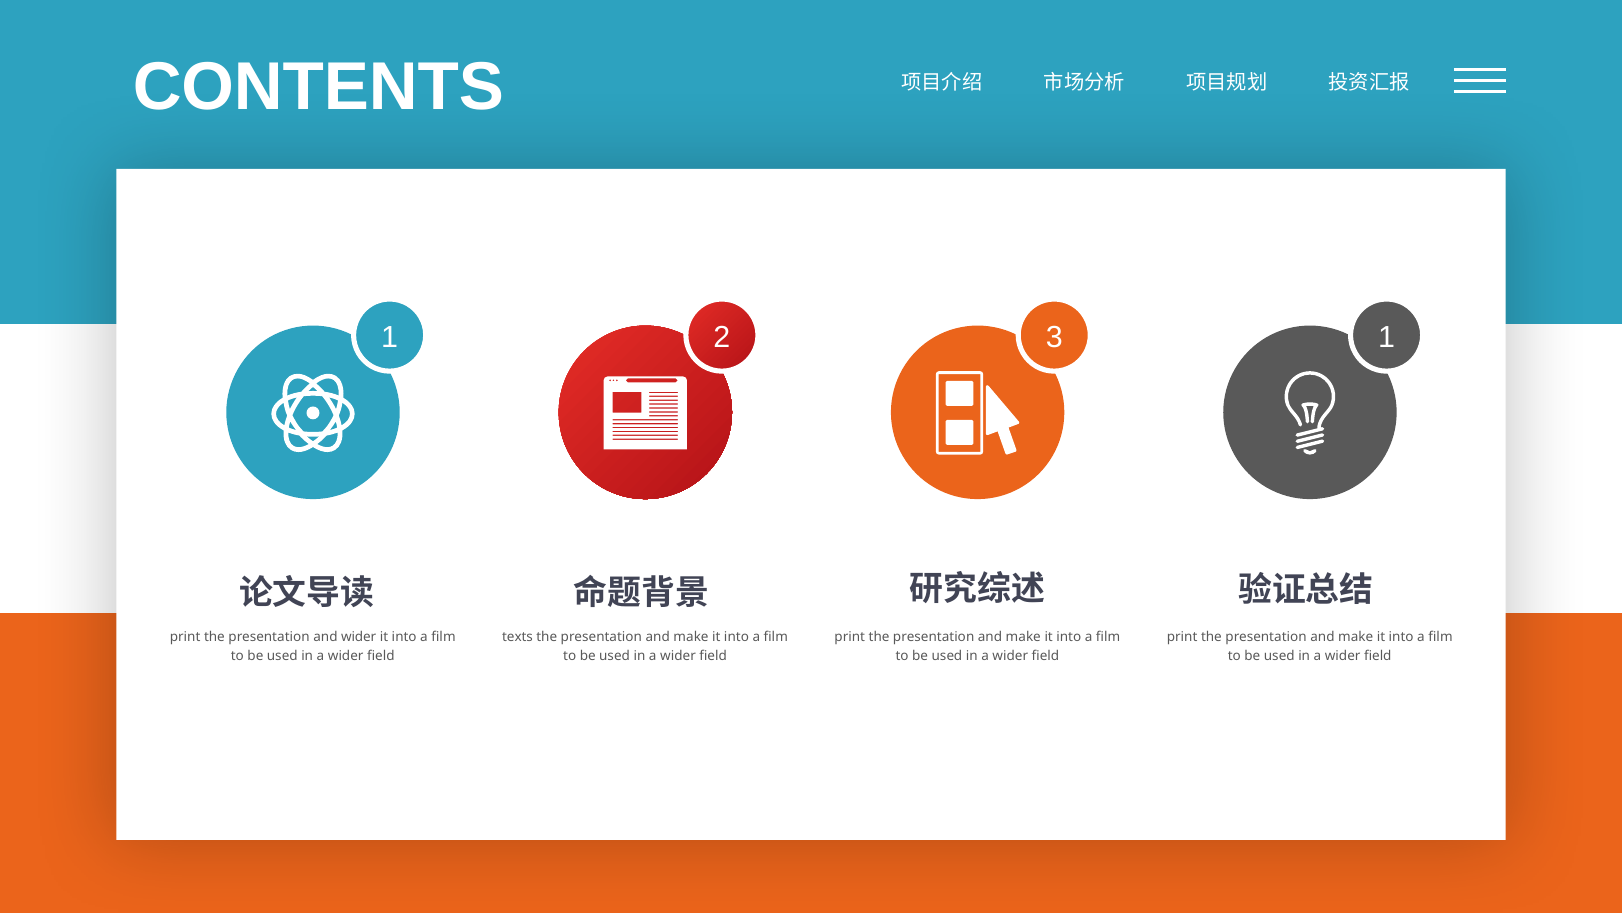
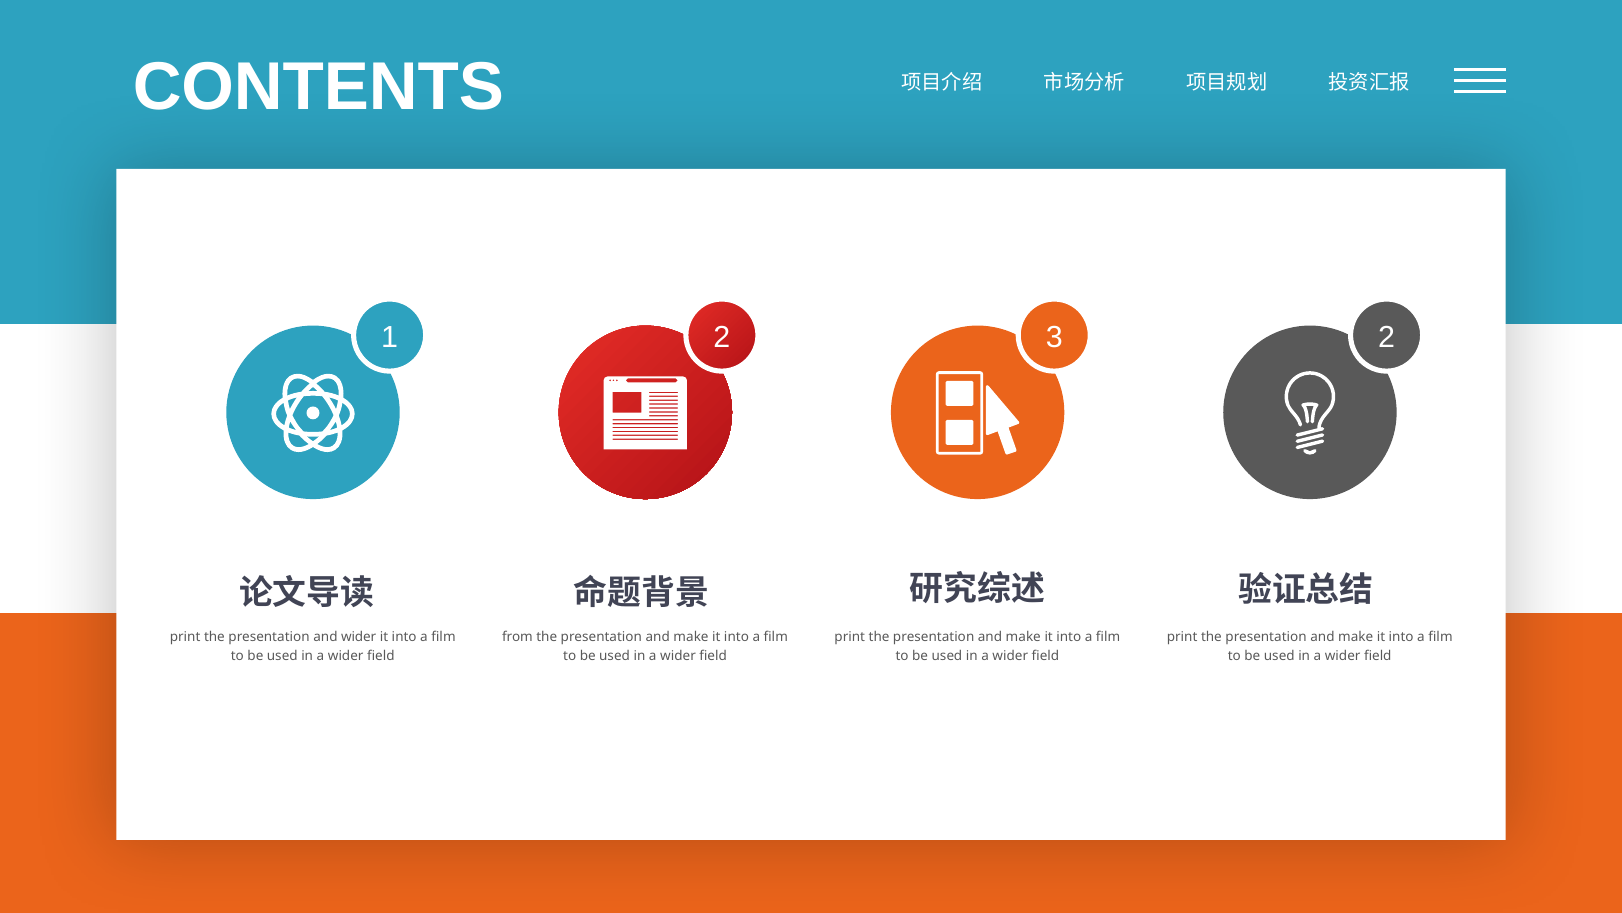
3 1: 1 -> 2
texts: texts -> from
